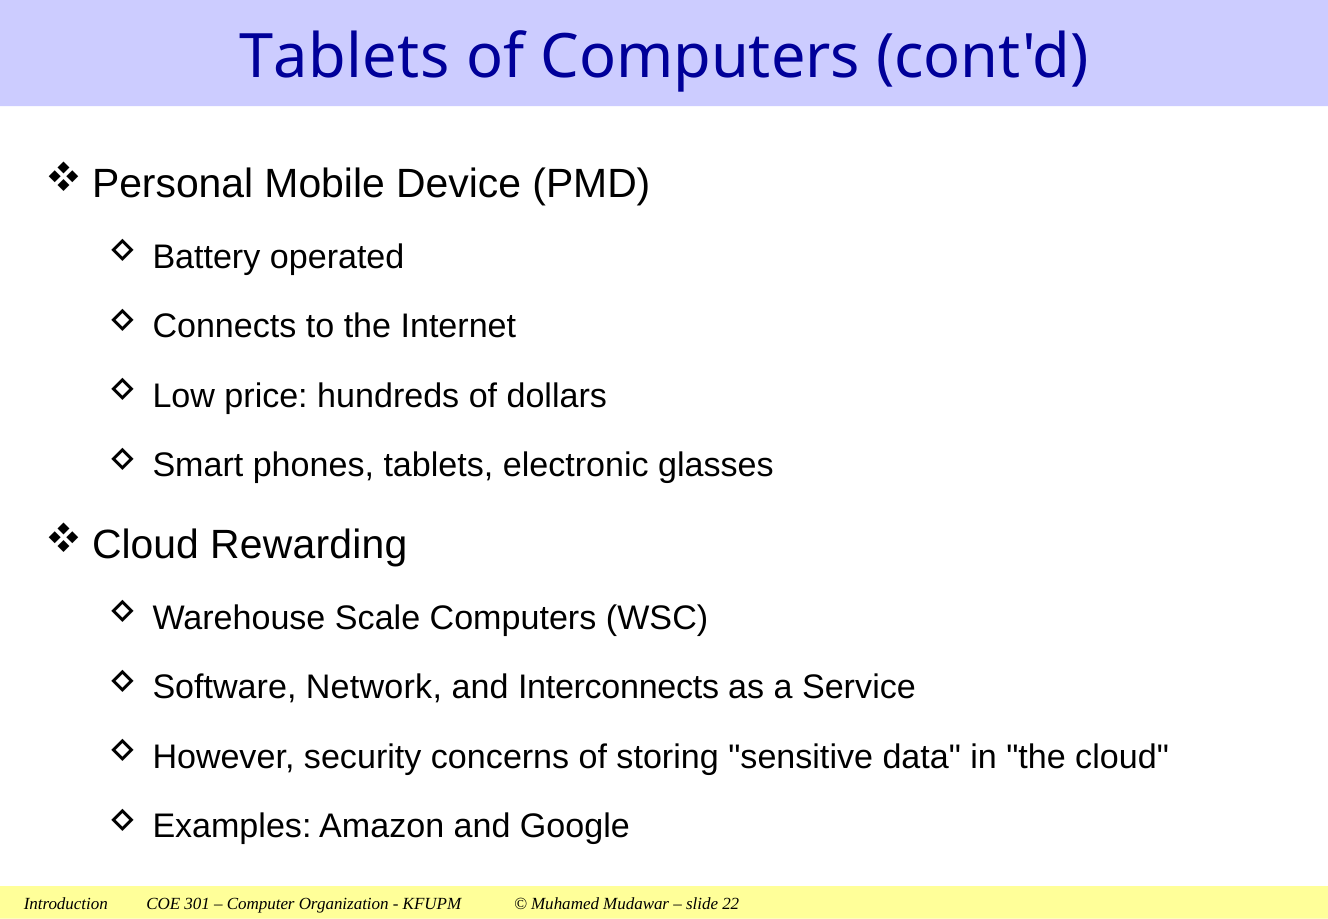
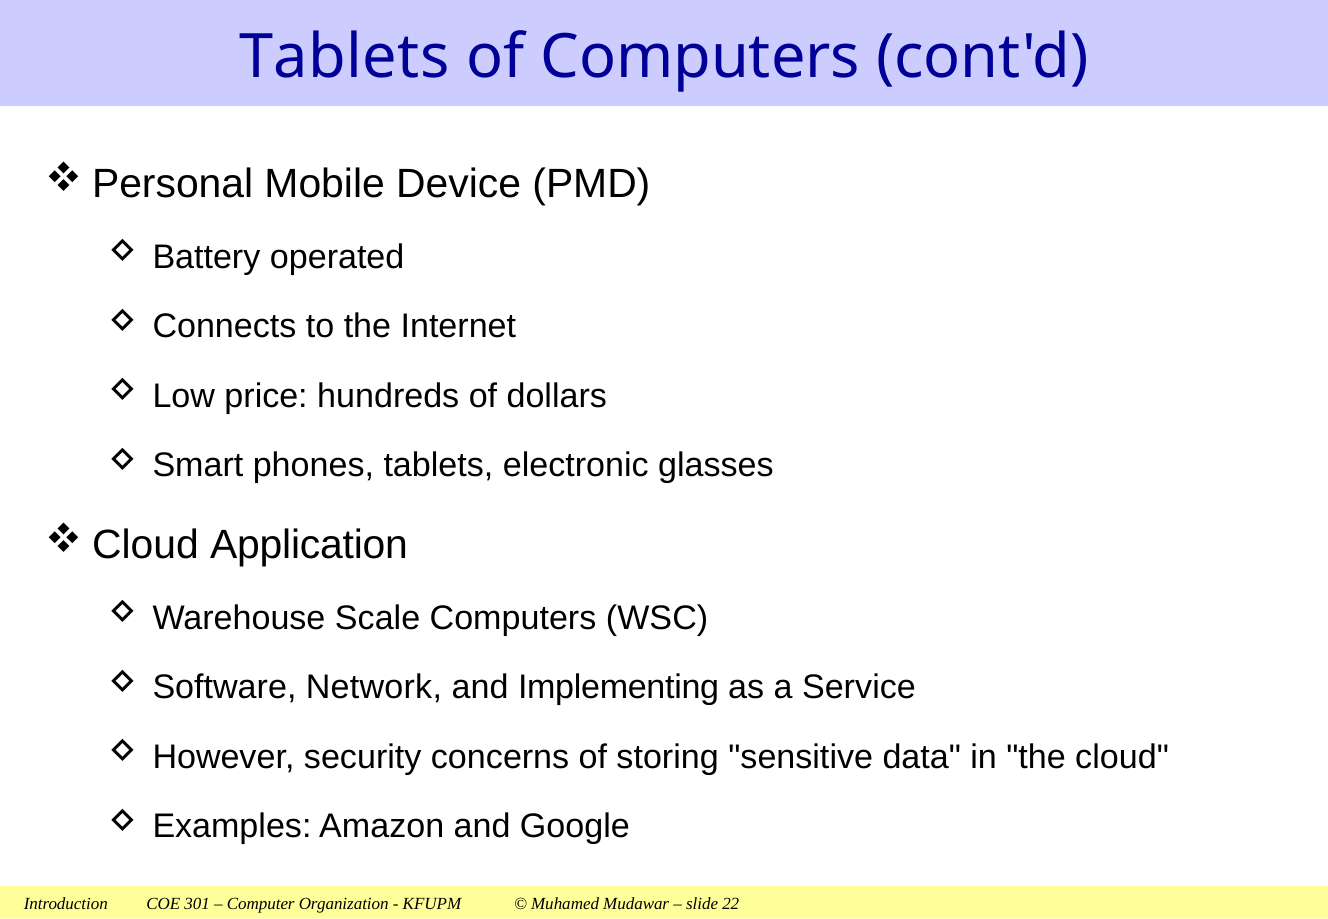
Rewarding: Rewarding -> Application
Interconnects: Interconnects -> Implementing
